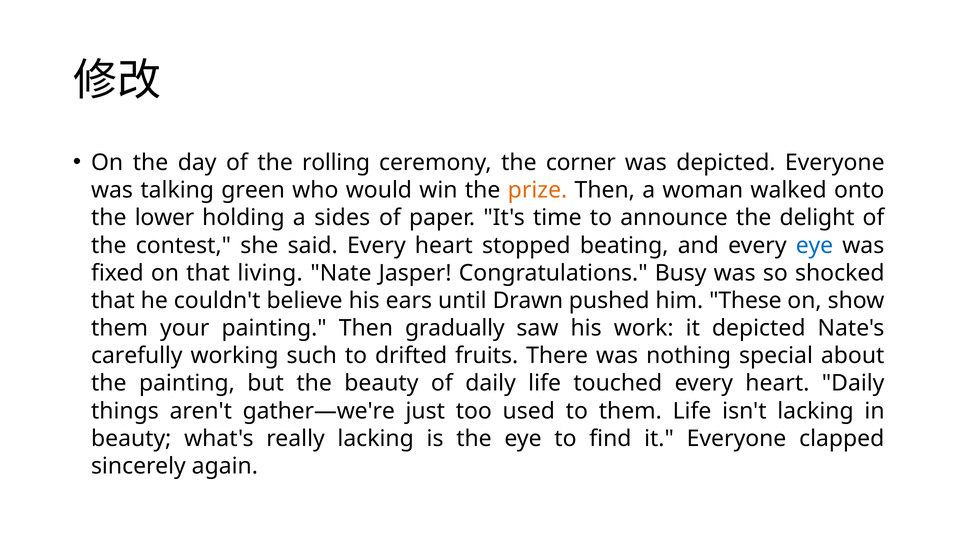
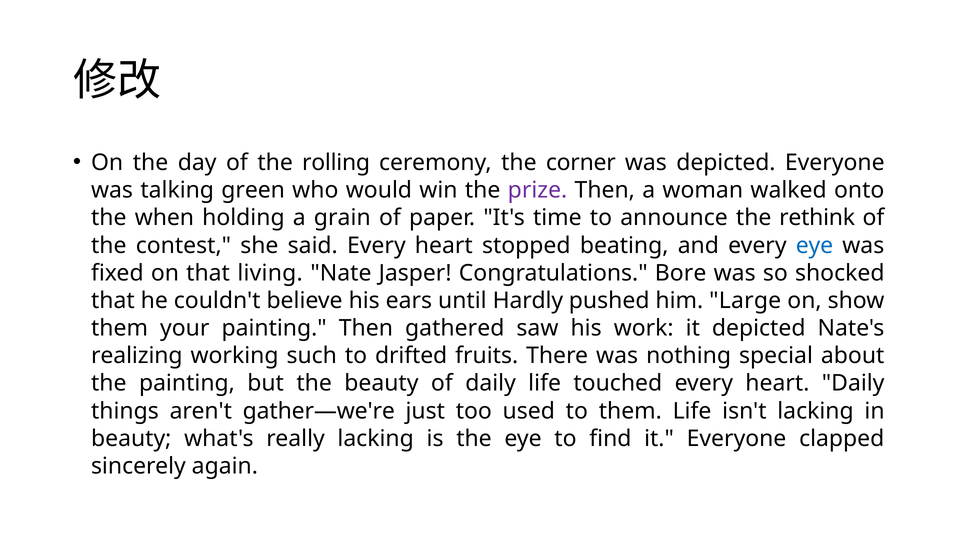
prize colour: orange -> purple
lower: lower -> when
sides: sides -> grain
delight: delight -> rethink
Busy: Busy -> Bore
Drawn: Drawn -> Hardly
These: These -> Large
gradually: gradually -> gathered
carefully: carefully -> realizing
